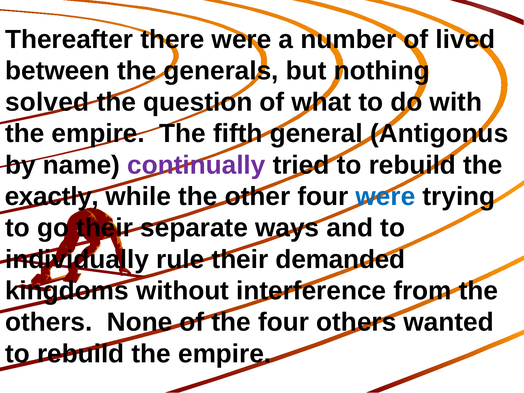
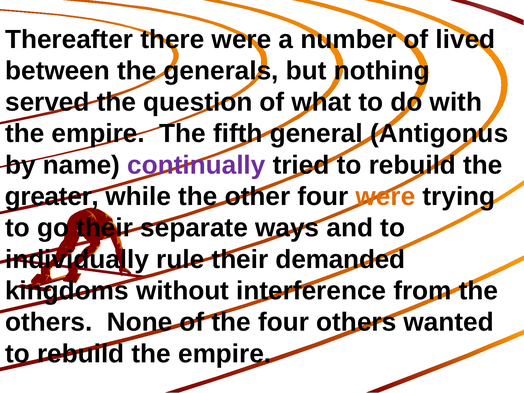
solved: solved -> served
exactly: exactly -> greater
were at (385, 197) colour: blue -> orange
